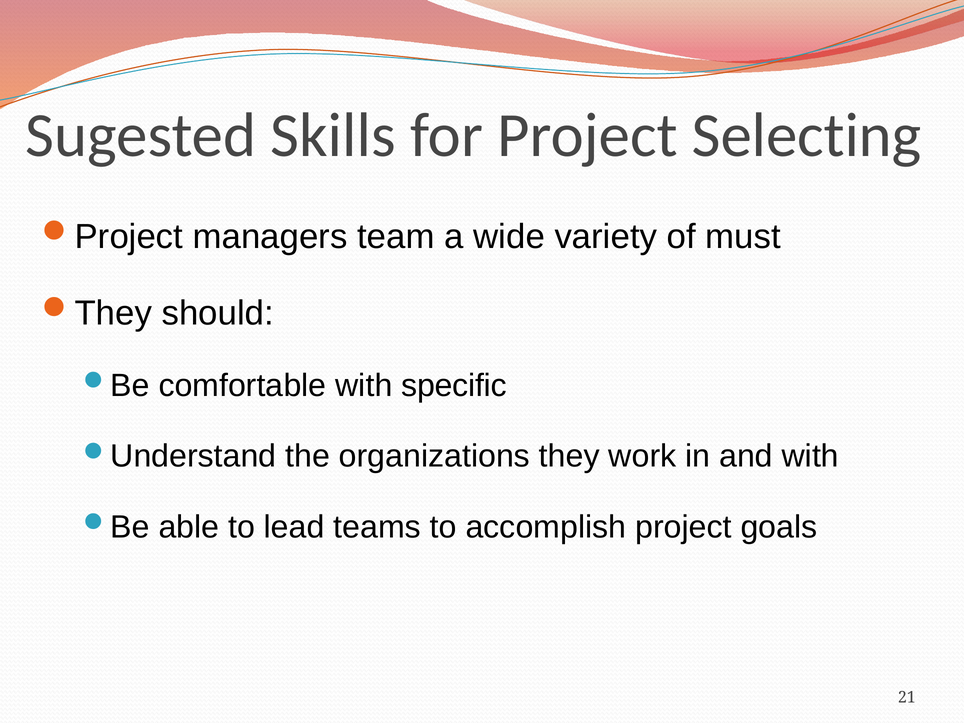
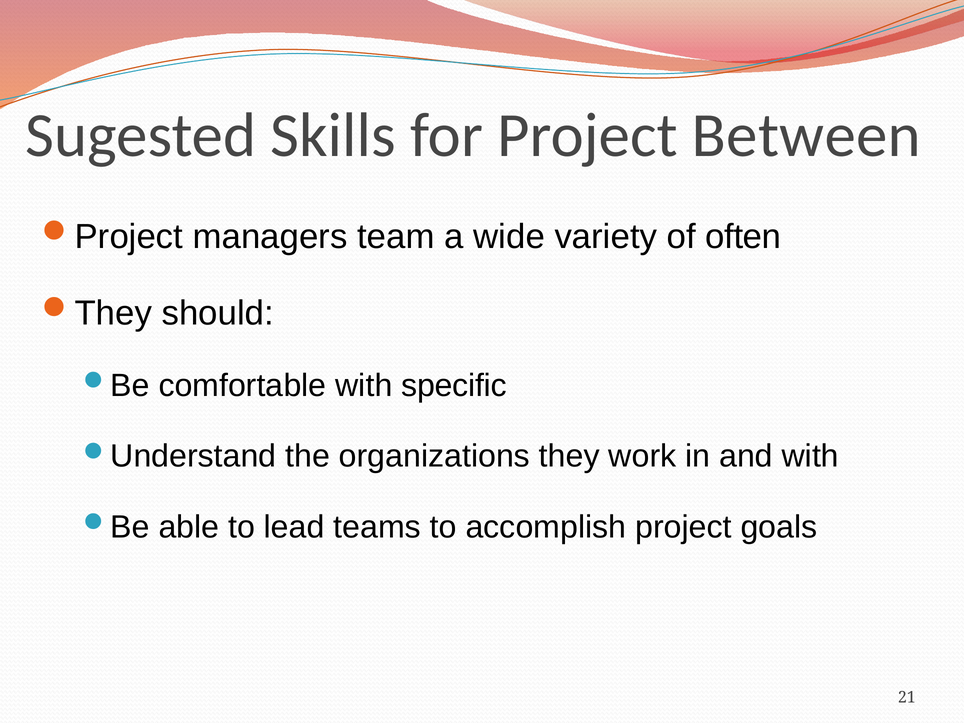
Selecting: Selecting -> Between
must: must -> often
